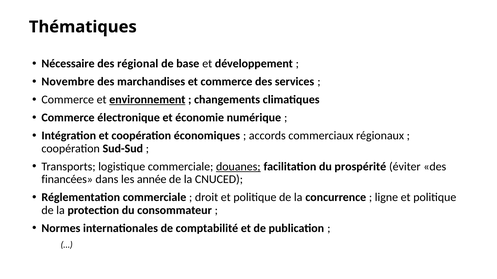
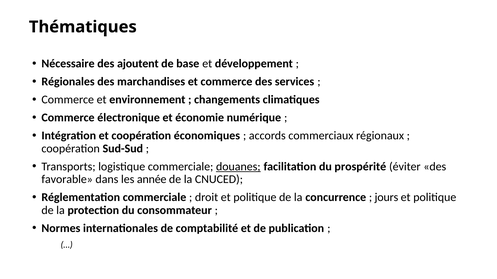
régional: régional -> ajoutent
Novembre: Novembre -> Régionales
environnement underline: present -> none
financées: financées -> favorable
ligne: ligne -> jours
